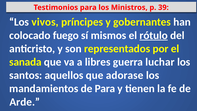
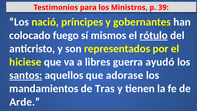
vivos: vivos -> nació
sanada: sanada -> hiciese
luchar: luchar -> ayudó
santos underline: none -> present
de Para: Para -> Tras
